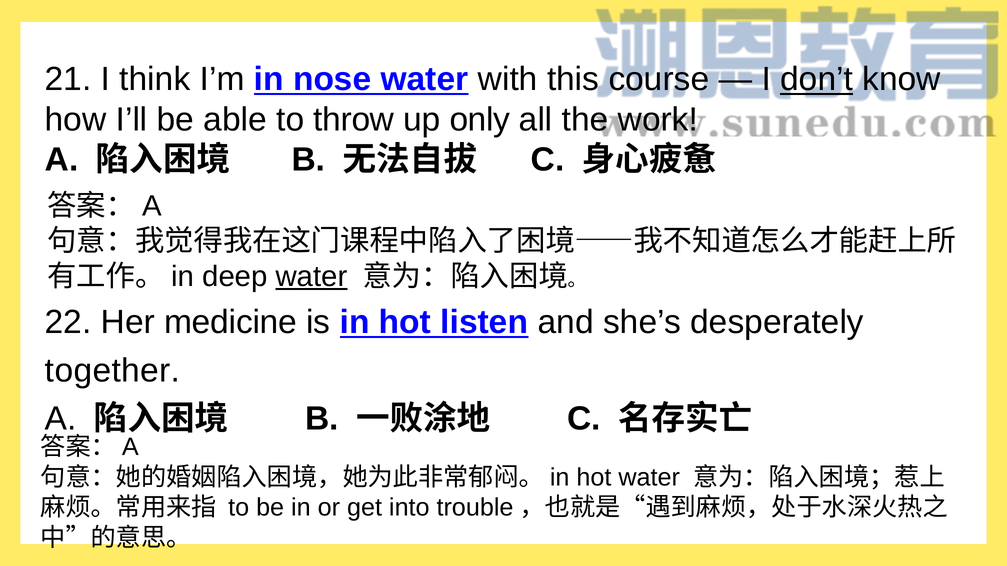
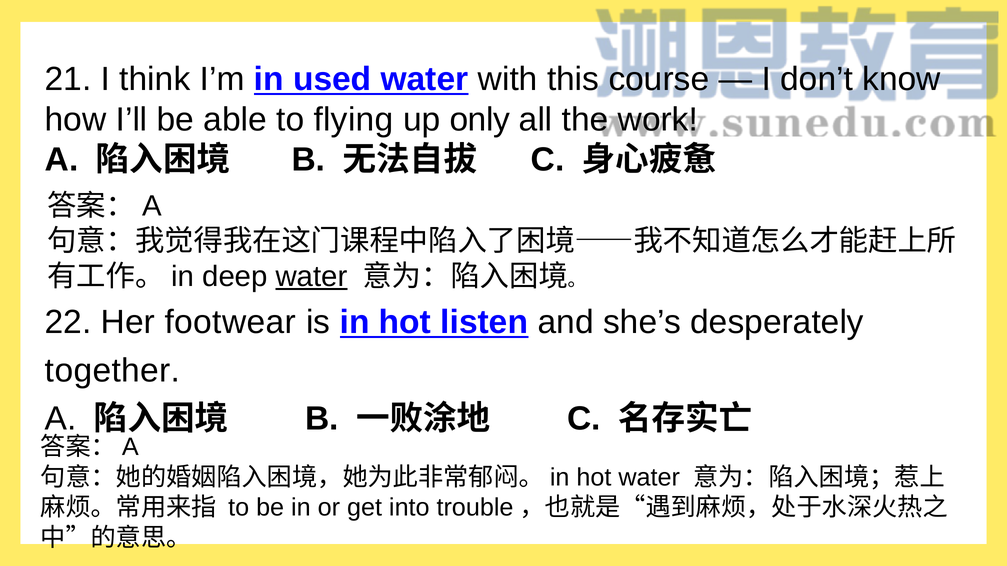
nose: nose -> used
don’t underline: present -> none
throw: throw -> flying
medicine: medicine -> footwear
